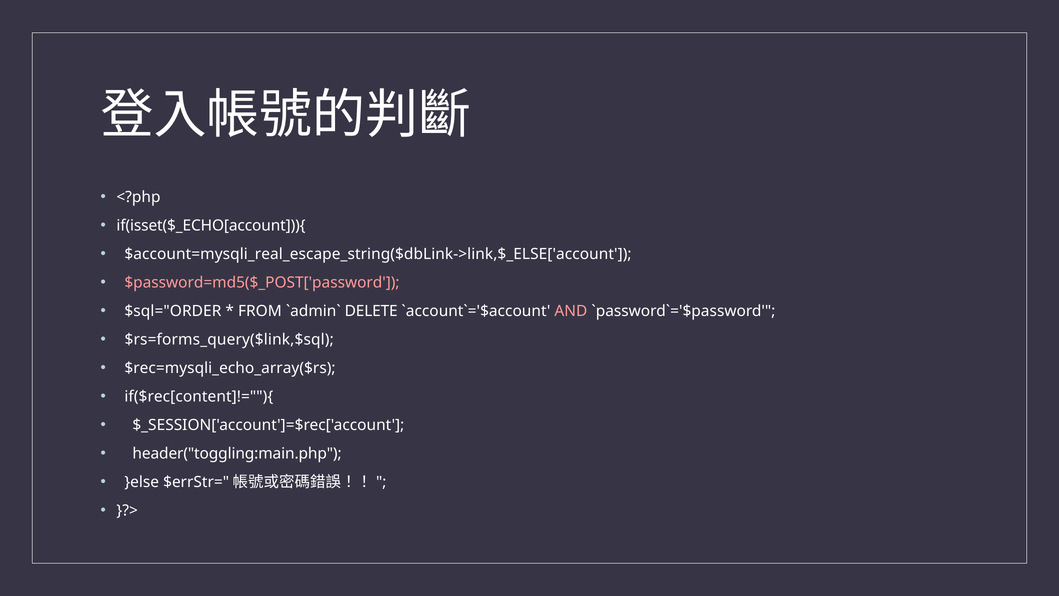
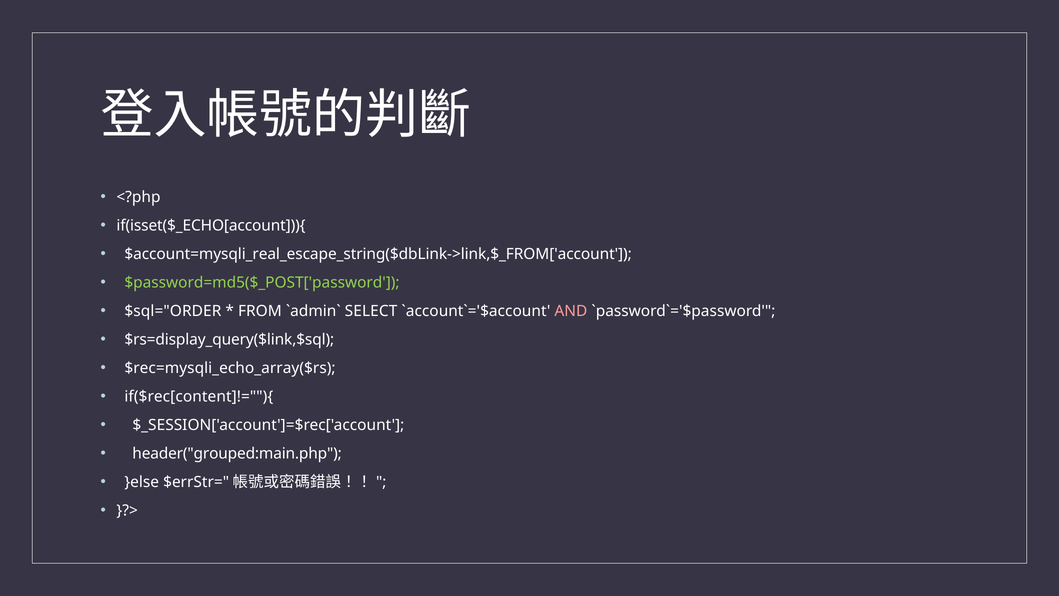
$account=mysqli_real_escape_string($dbLink->link,$_ELSE['account: $account=mysqli_real_escape_string($dbLink->link,$_ELSE['account -> $account=mysqli_real_escape_string($dbLink->link,$_FROM['account
$password=md5($_POST['password colour: pink -> light green
DELETE: DELETE -> SELECT
$rs=forms_query($link,$sql: $rs=forms_query($link,$sql -> $rs=display_query($link,$sql
header("toggling:main.php: header("toggling:main.php -> header("grouped:main.php
